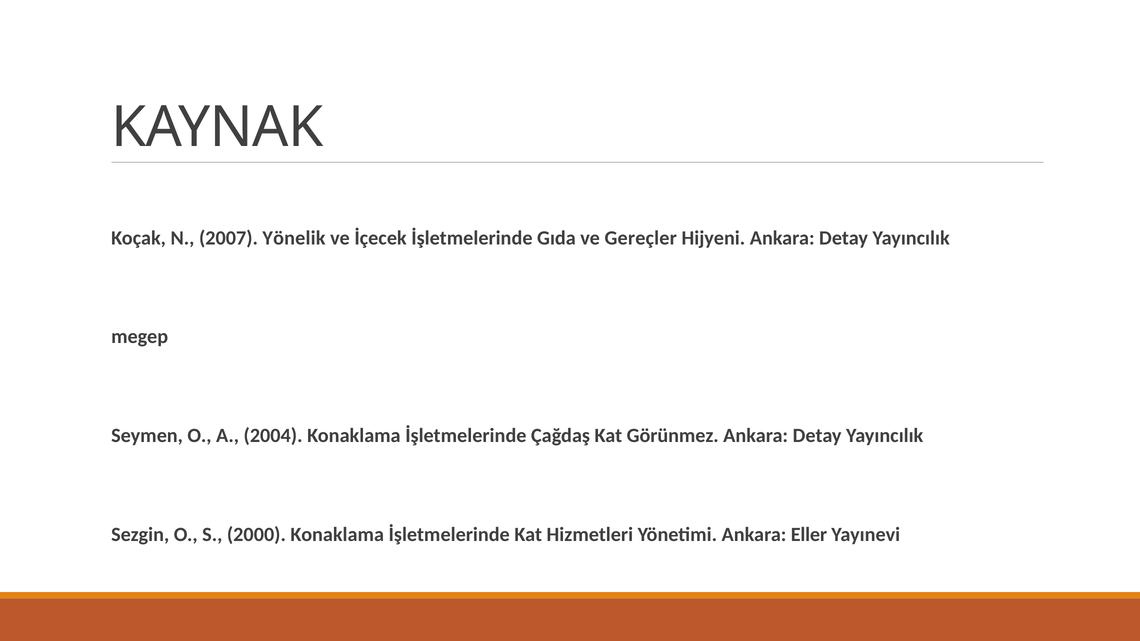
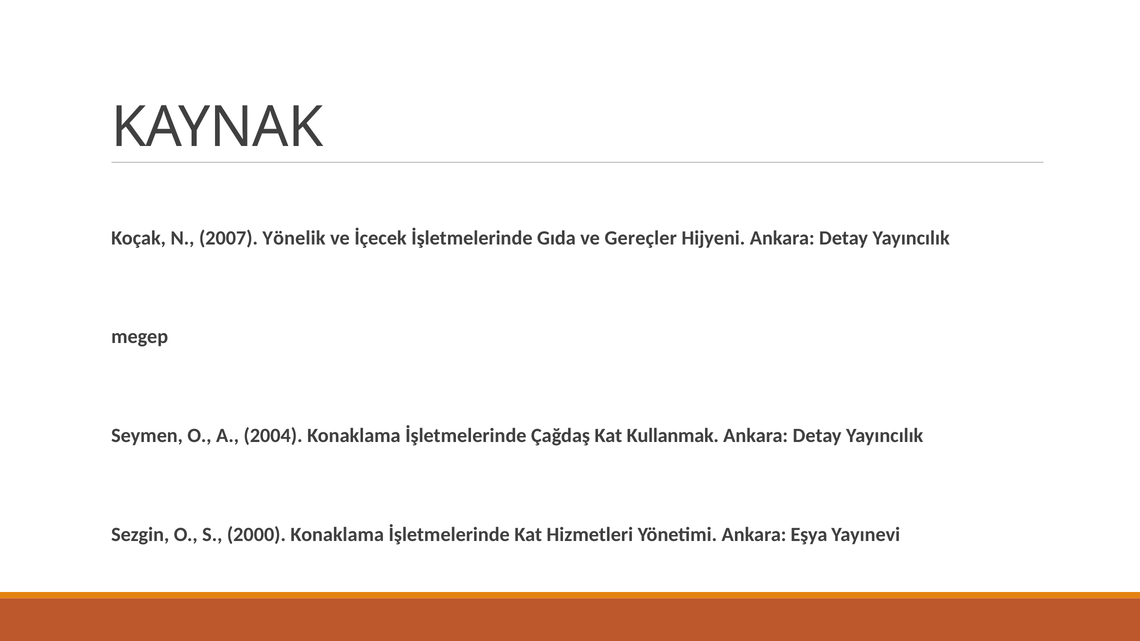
Görünmez: Görünmez -> Kullanmak
Eller: Eller -> Eşya
